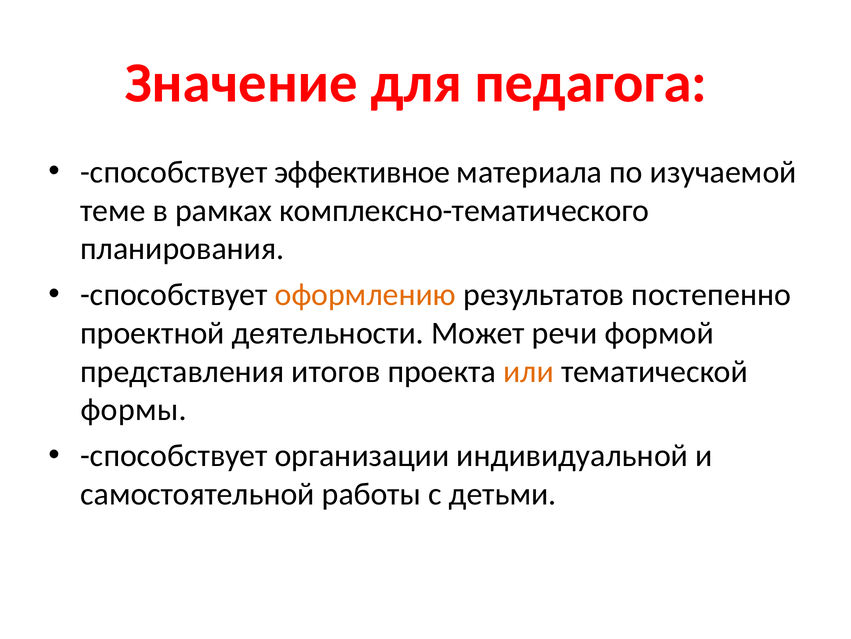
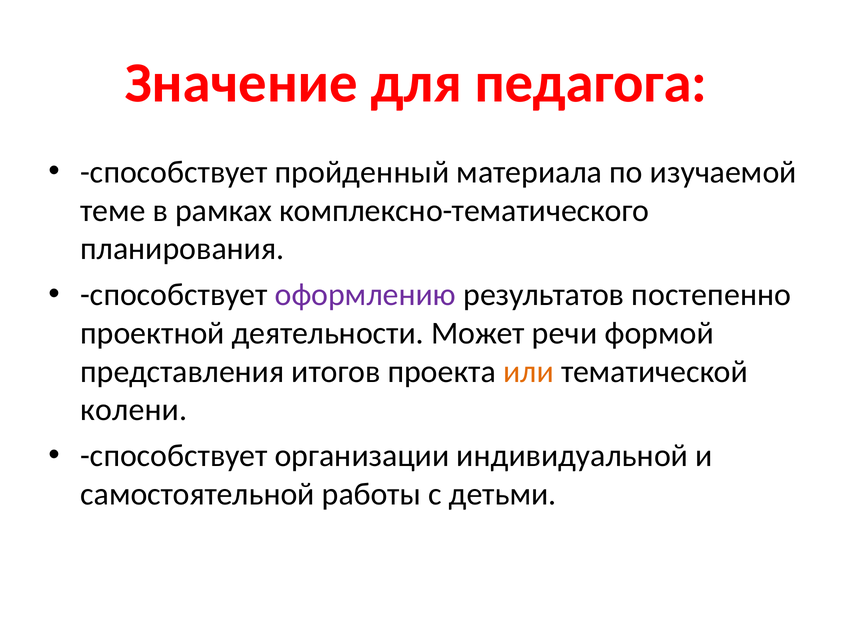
эффективное: эффективное -> пройденный
оформлению colour: orange -> purple
формы: формы -> колени
